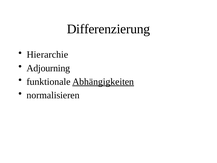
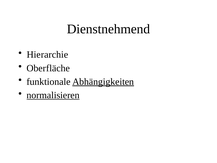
Differenzierung: Differenzierung -> Dienstnehmend
Adjourning: Adjourning -> Oberfläche
normalisieren underline: none -> present
